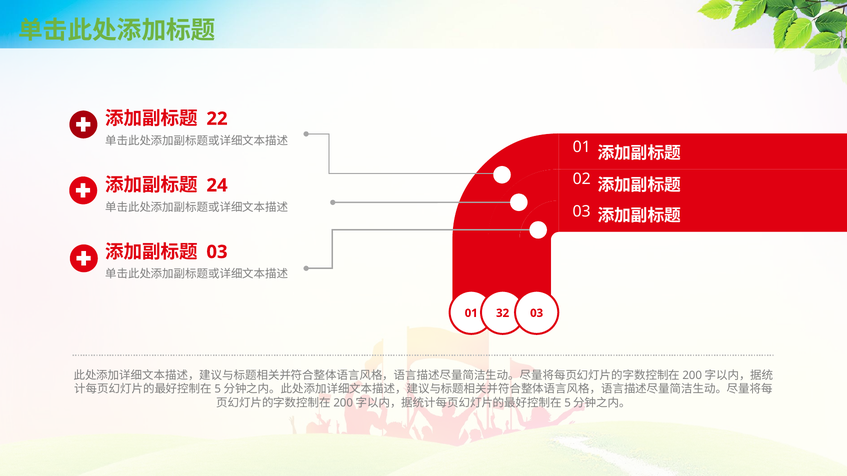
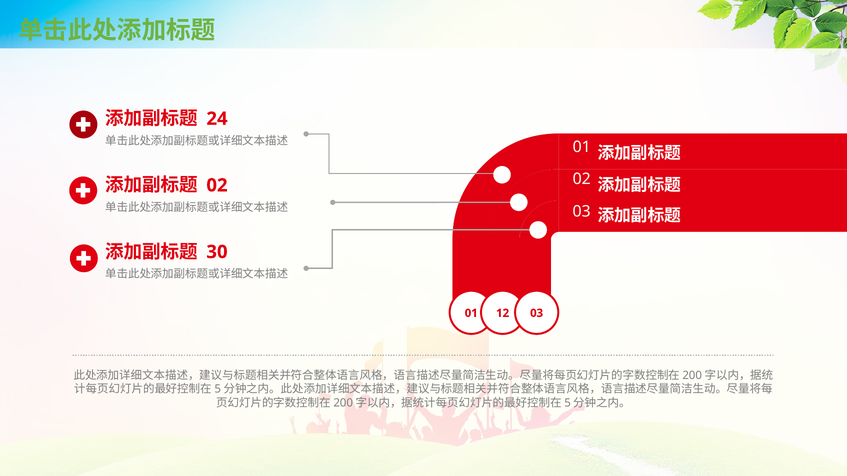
22: 22 -> 24
24 at (217, 186): 24 -> 02
03 at (217, 252): 03 -> 30
32: 32 -> 12
